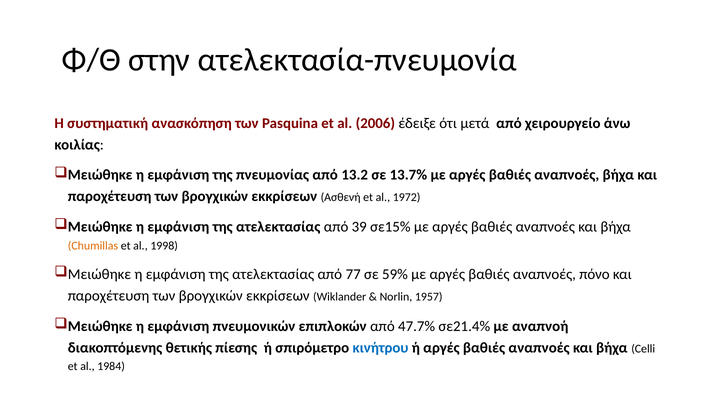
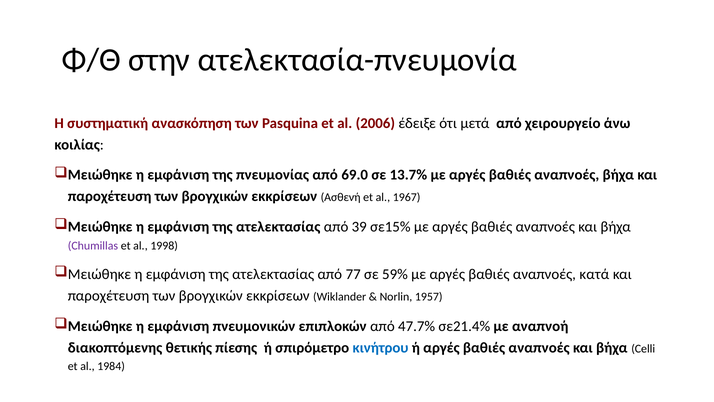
13.2: 13.2 -> 69.0
1972: 1972 -> 1967
Chumillas colour: orange -> purple
πόνο: πόνο -> κατά
